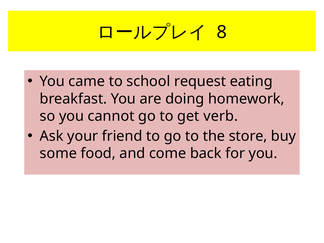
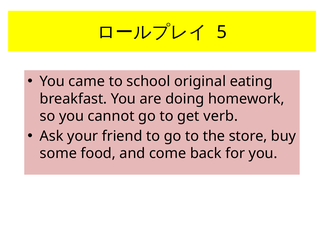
8: 8 -> 5
request: request -> original
